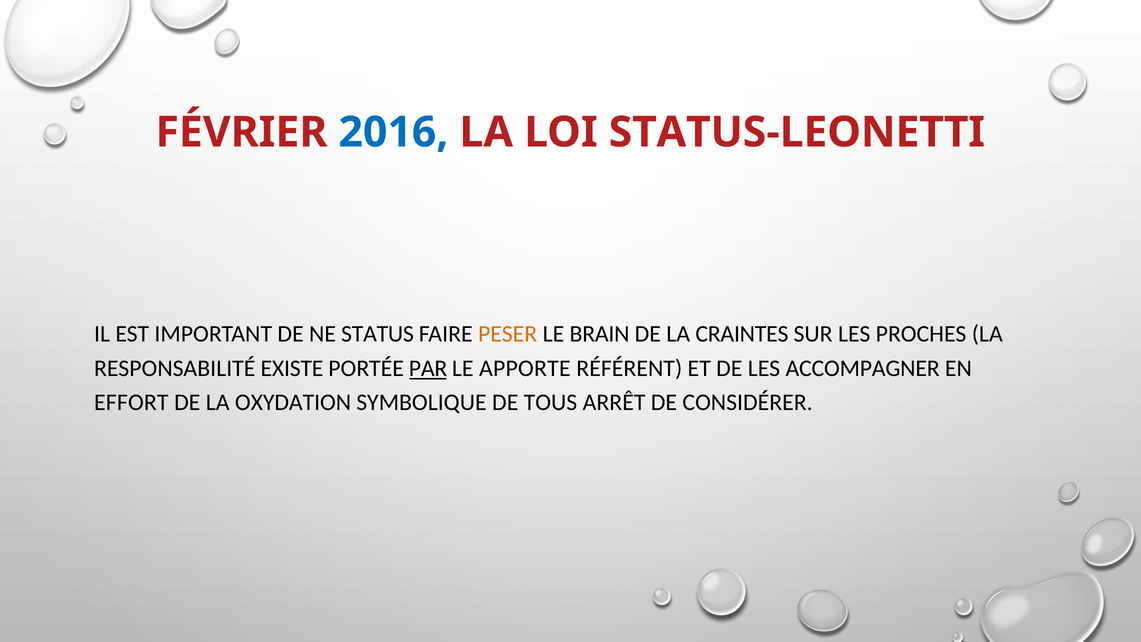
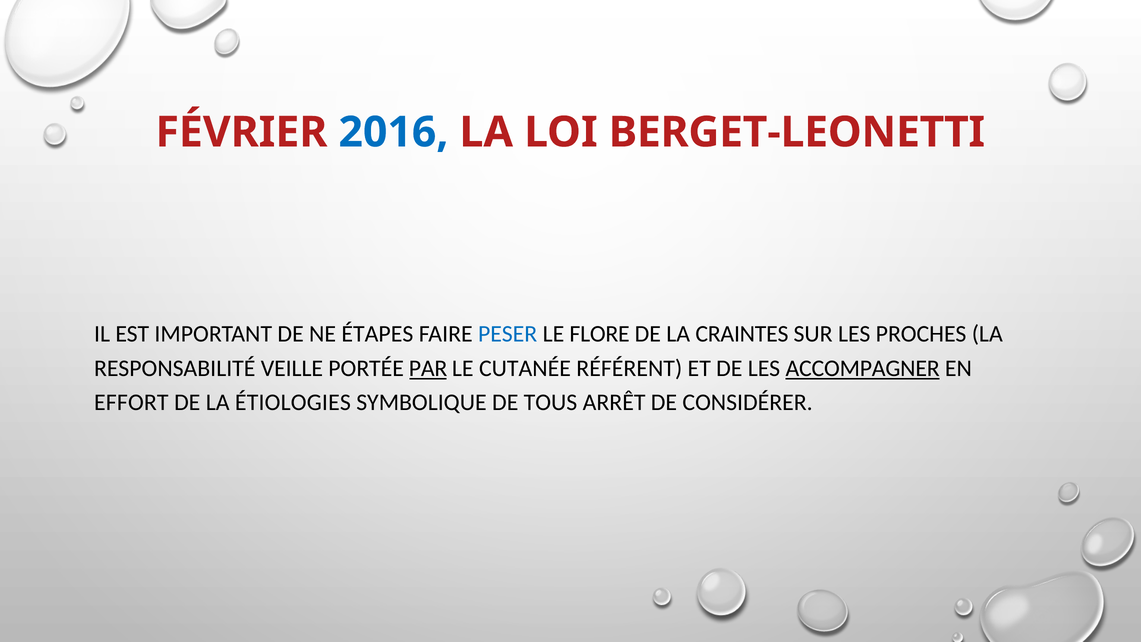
STATUS-LEONETTI: STATUS-LEONETTI -> BERGET-LEONETTI
STATUS: STATUS -> ÉTAPES
PESER colour: orange -> blue
BRAIN: BRAIN -> FLORE
EXISTE: EXISTE -> VEILLE
APPORTE: APPORTE -> CUTANÉE
ACCOMPAGNER underline: none -> present
OXYDATION: OXYDATION -> ÉTIOLOGIES
